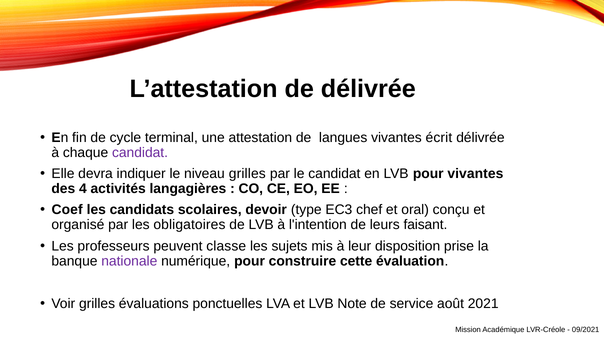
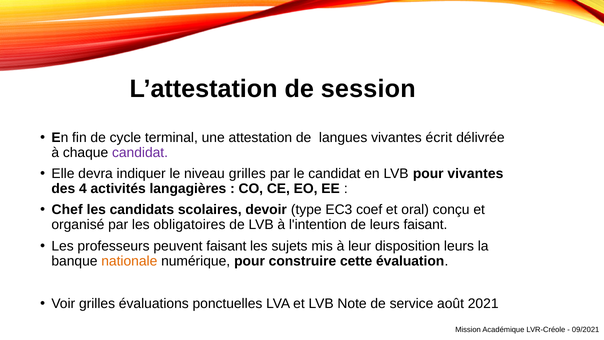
de délivrée: délivrée -> session
Coef: Coef -> Chef
chef: chef -> coef
peuvent classe: classe -> faisant
disposition prise: prise -> leurs
nationale colour: purple -> orange
